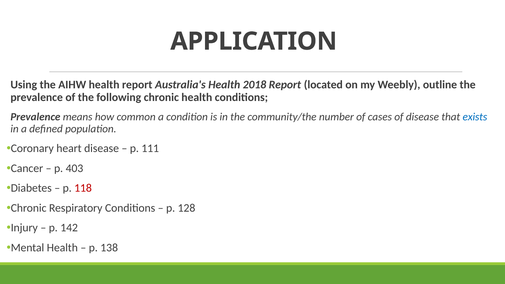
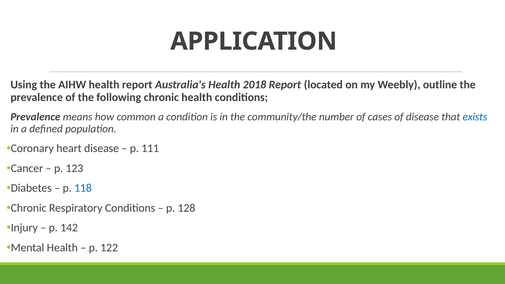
403: 403 -> 123
118 colour: red -> blue
138: 138 -> 122
